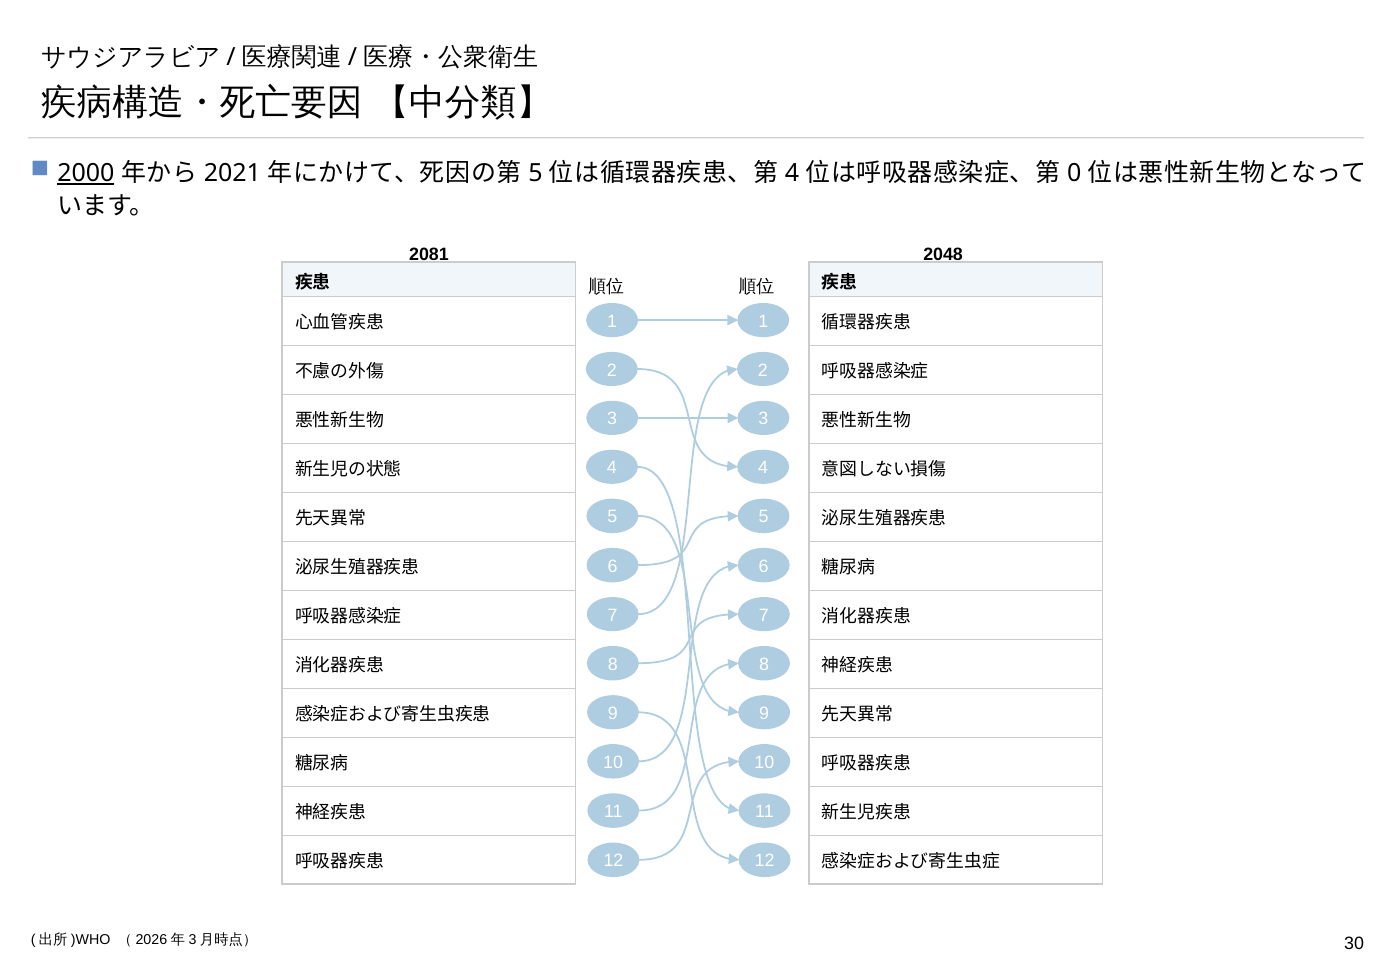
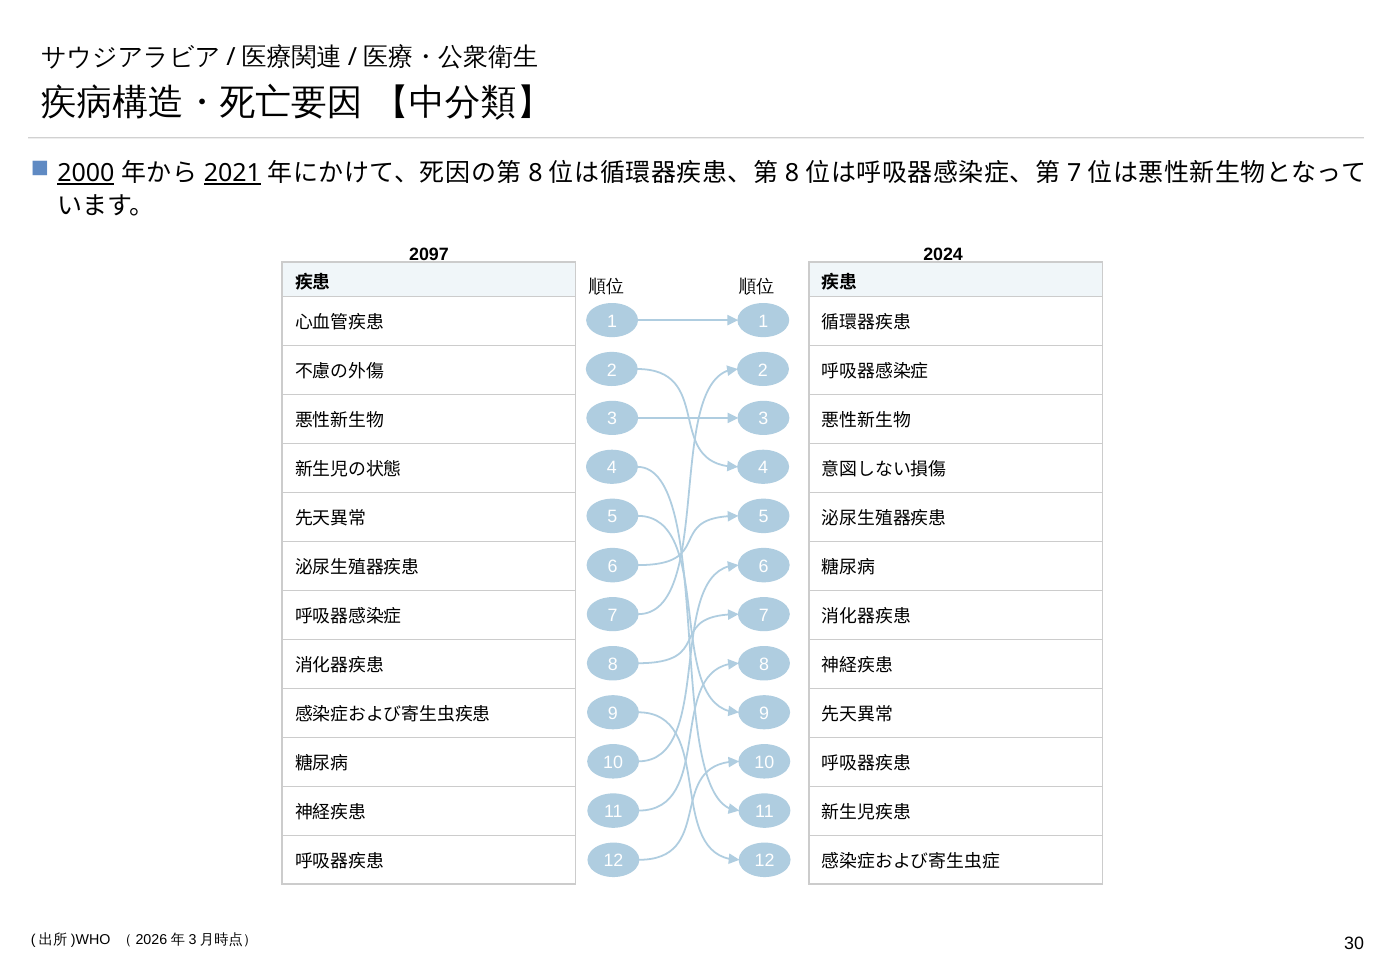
2021 underline: none -> present
5 at (535, 173): 5 -> 8
4 at (792, 173): 4 -> 8
0 at (1074, 173): 0 -> 7
2081: 2081 -> 2097
2048: 2048 -> 2024
